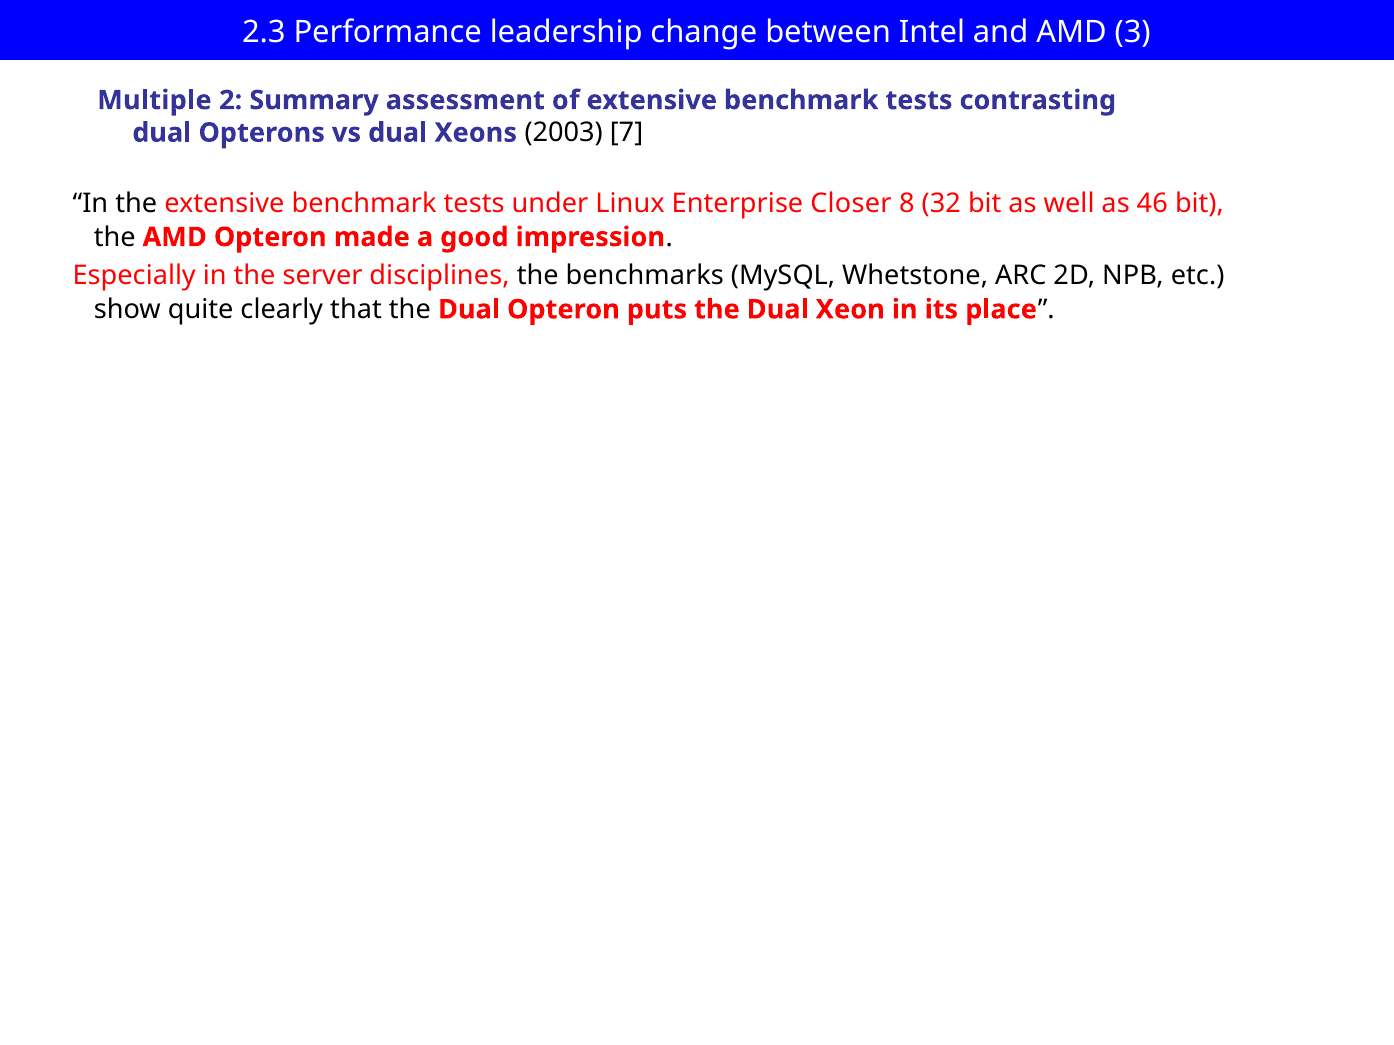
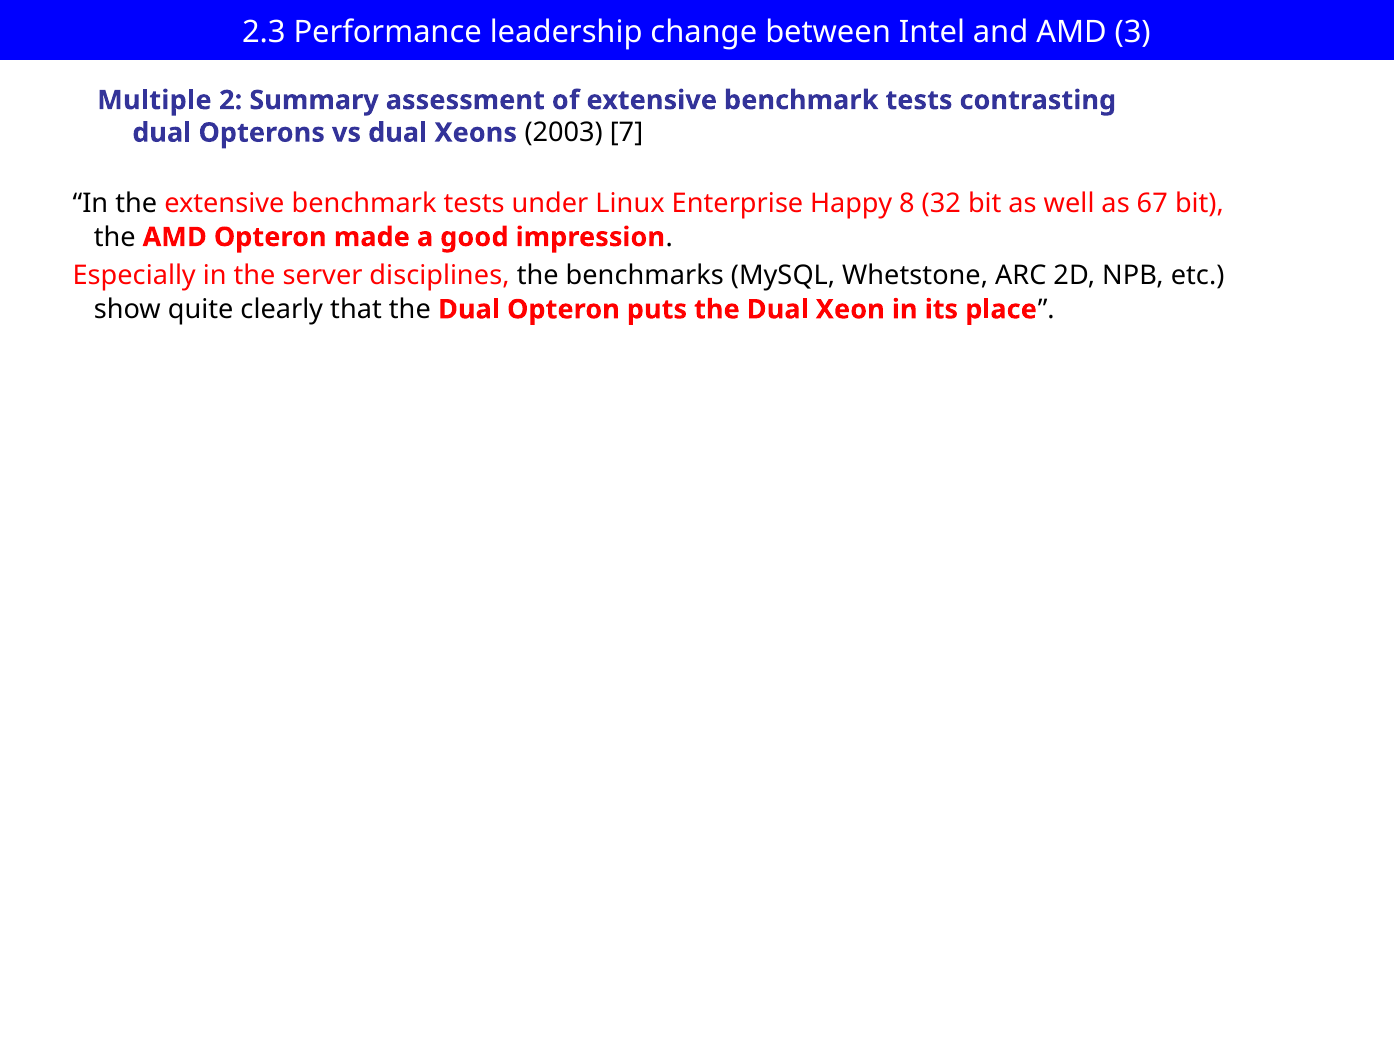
Closer: Closer -> Happy
46: 46 -> 67
